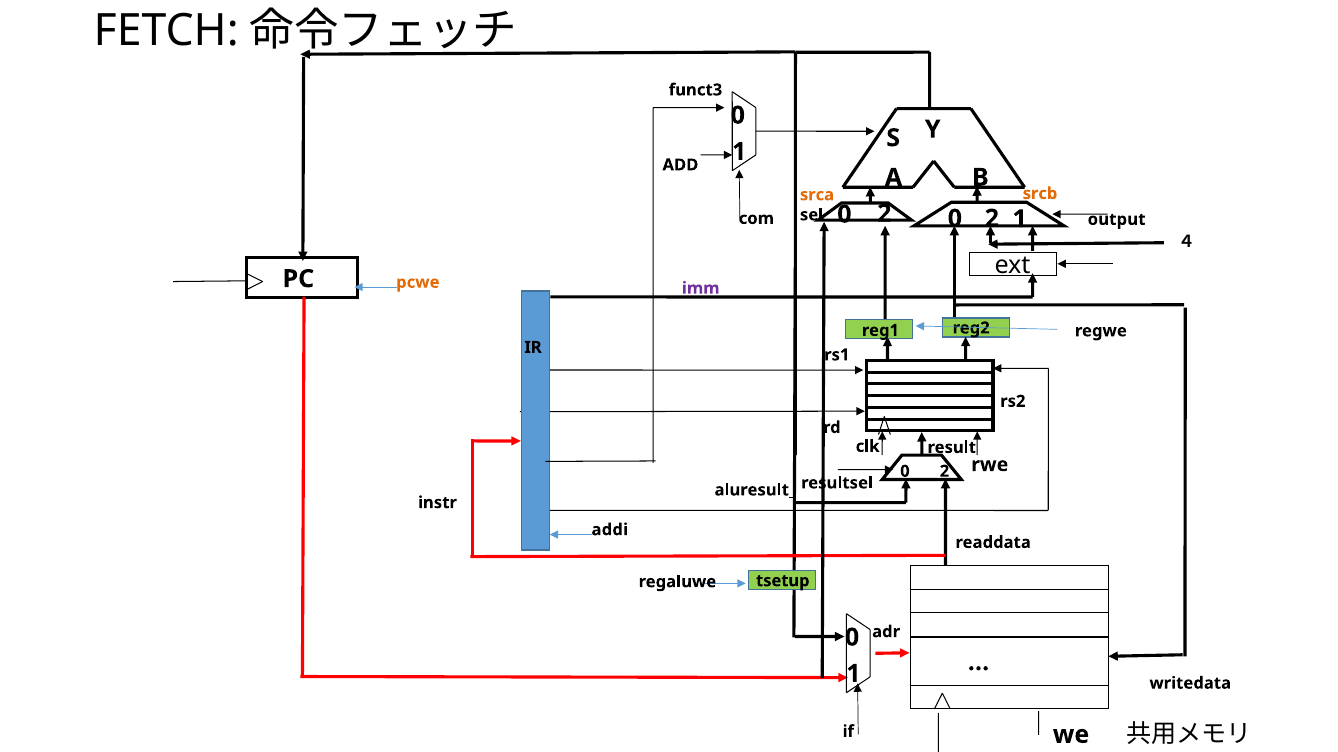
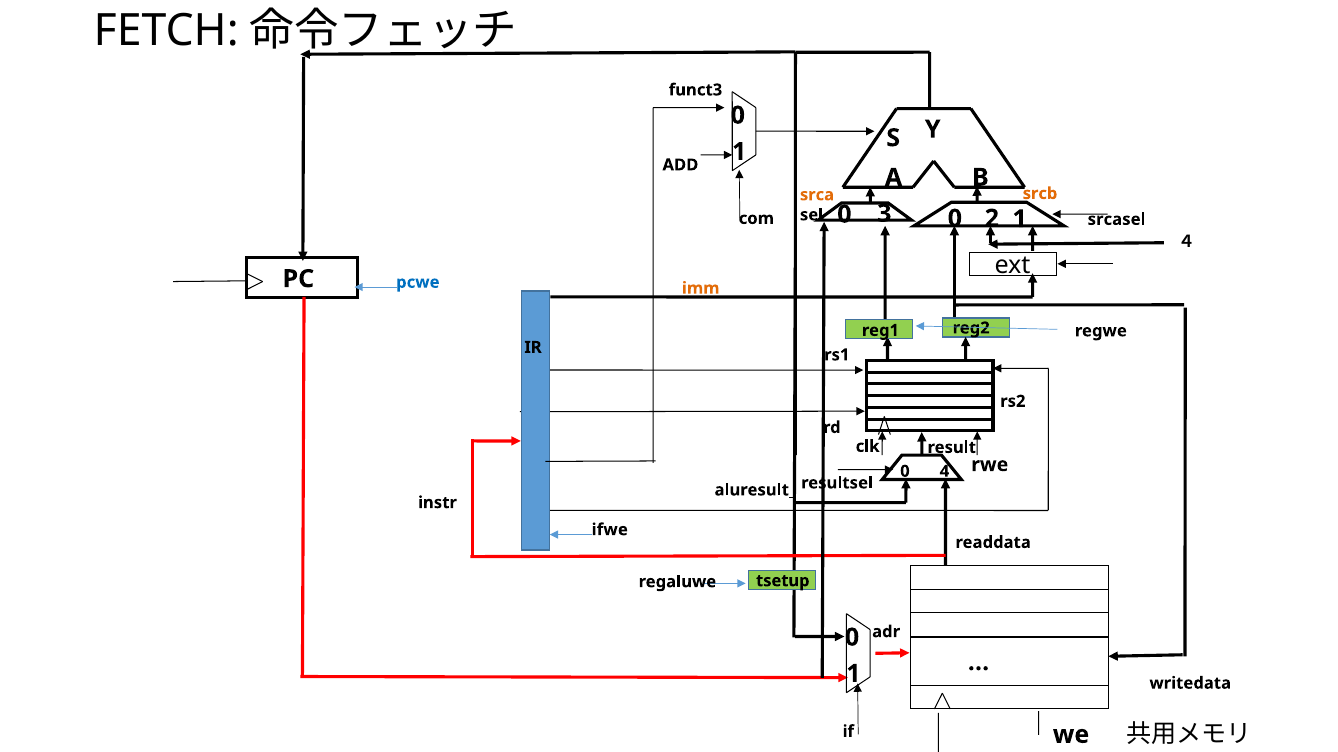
2 at (884, 214): 2 -> 3
output: output -> srcasel
pcwe colour: orange -> blue
imm colour: purple -> orange
2 at (944, 472): 2 -> 4
addi: addi -> ifwe
